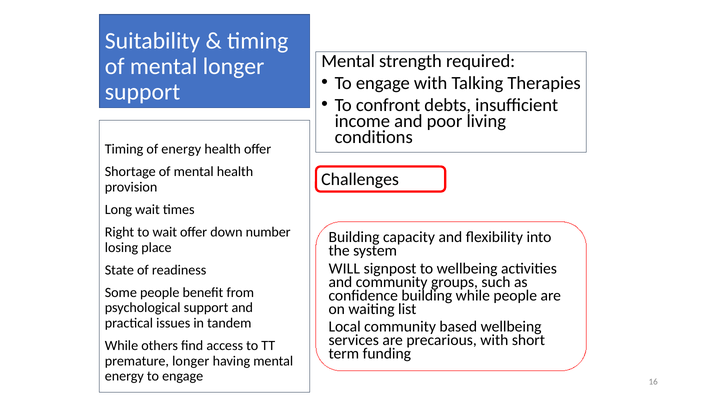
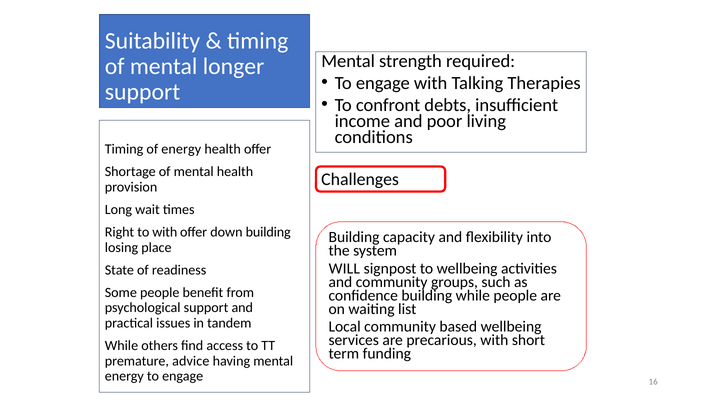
to wait: wait -> with
down number: number -> building
premature longer: longer -> advice
